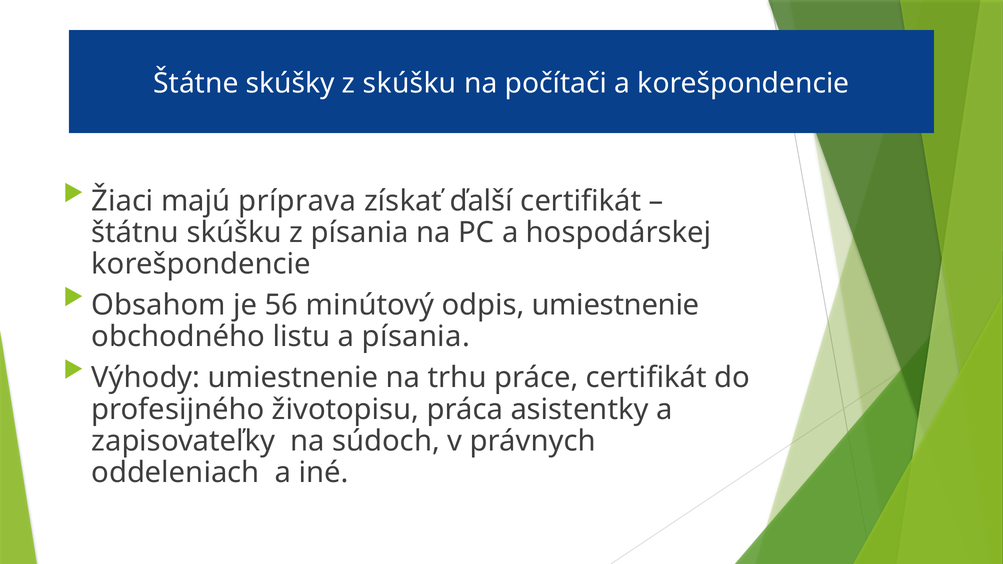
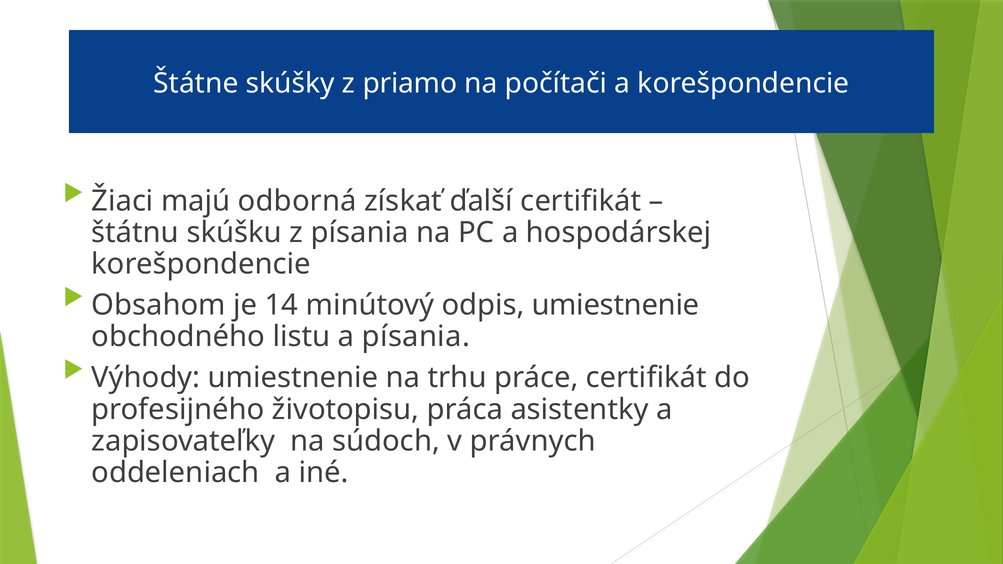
z skúšku: skúšku -> priamo
príprava: príprava -> odborná
56: 56 -> 14
